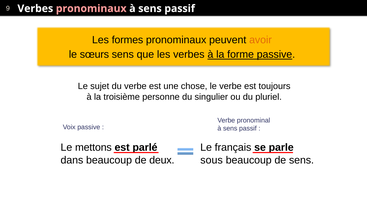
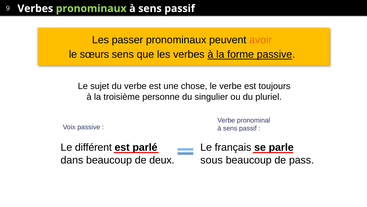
pronominaux at (91, 9) colour: pink -> light green
formes: formes -> passer
mettons: mettons -> différent
de sens: sens -> pass
